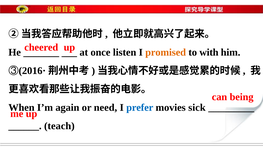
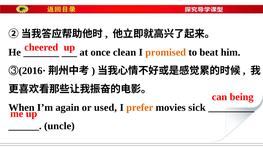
listen: listen -> clean
with: with -> beat
need: need -> used
prefer colour: blue -> orange
teach: teach -> uncle
